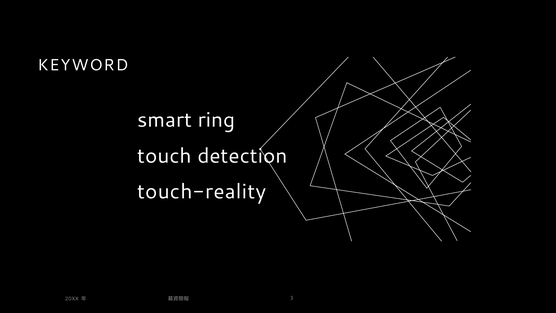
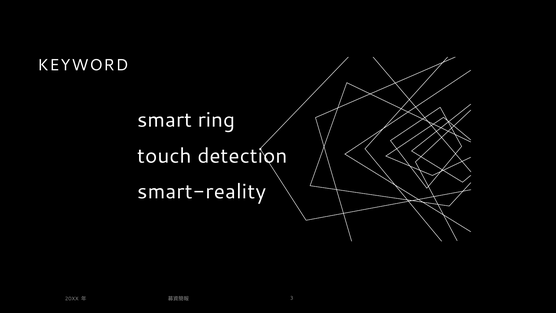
touch-reality: touch-reality -> smart-reality
